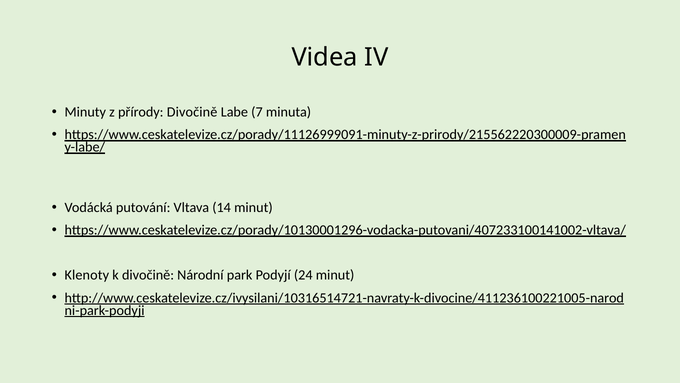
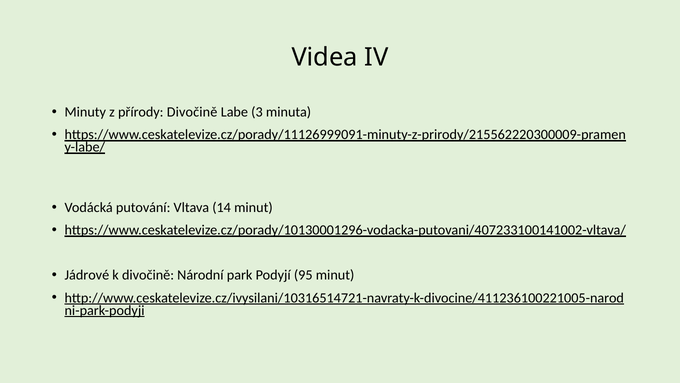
7: 7 -> 3
Klenoty: Klenoty -> Jádrové
24: 24 -> 95
